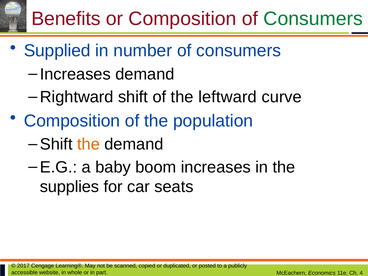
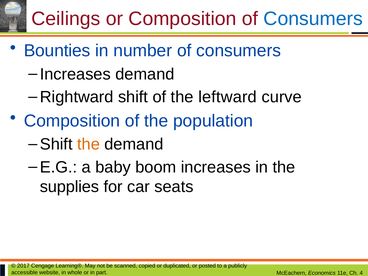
Benefits: Benefits -> Ceilings
Consumers at (313, 19) colour: green -> blue
Supplied: Supplied -> Bounties
